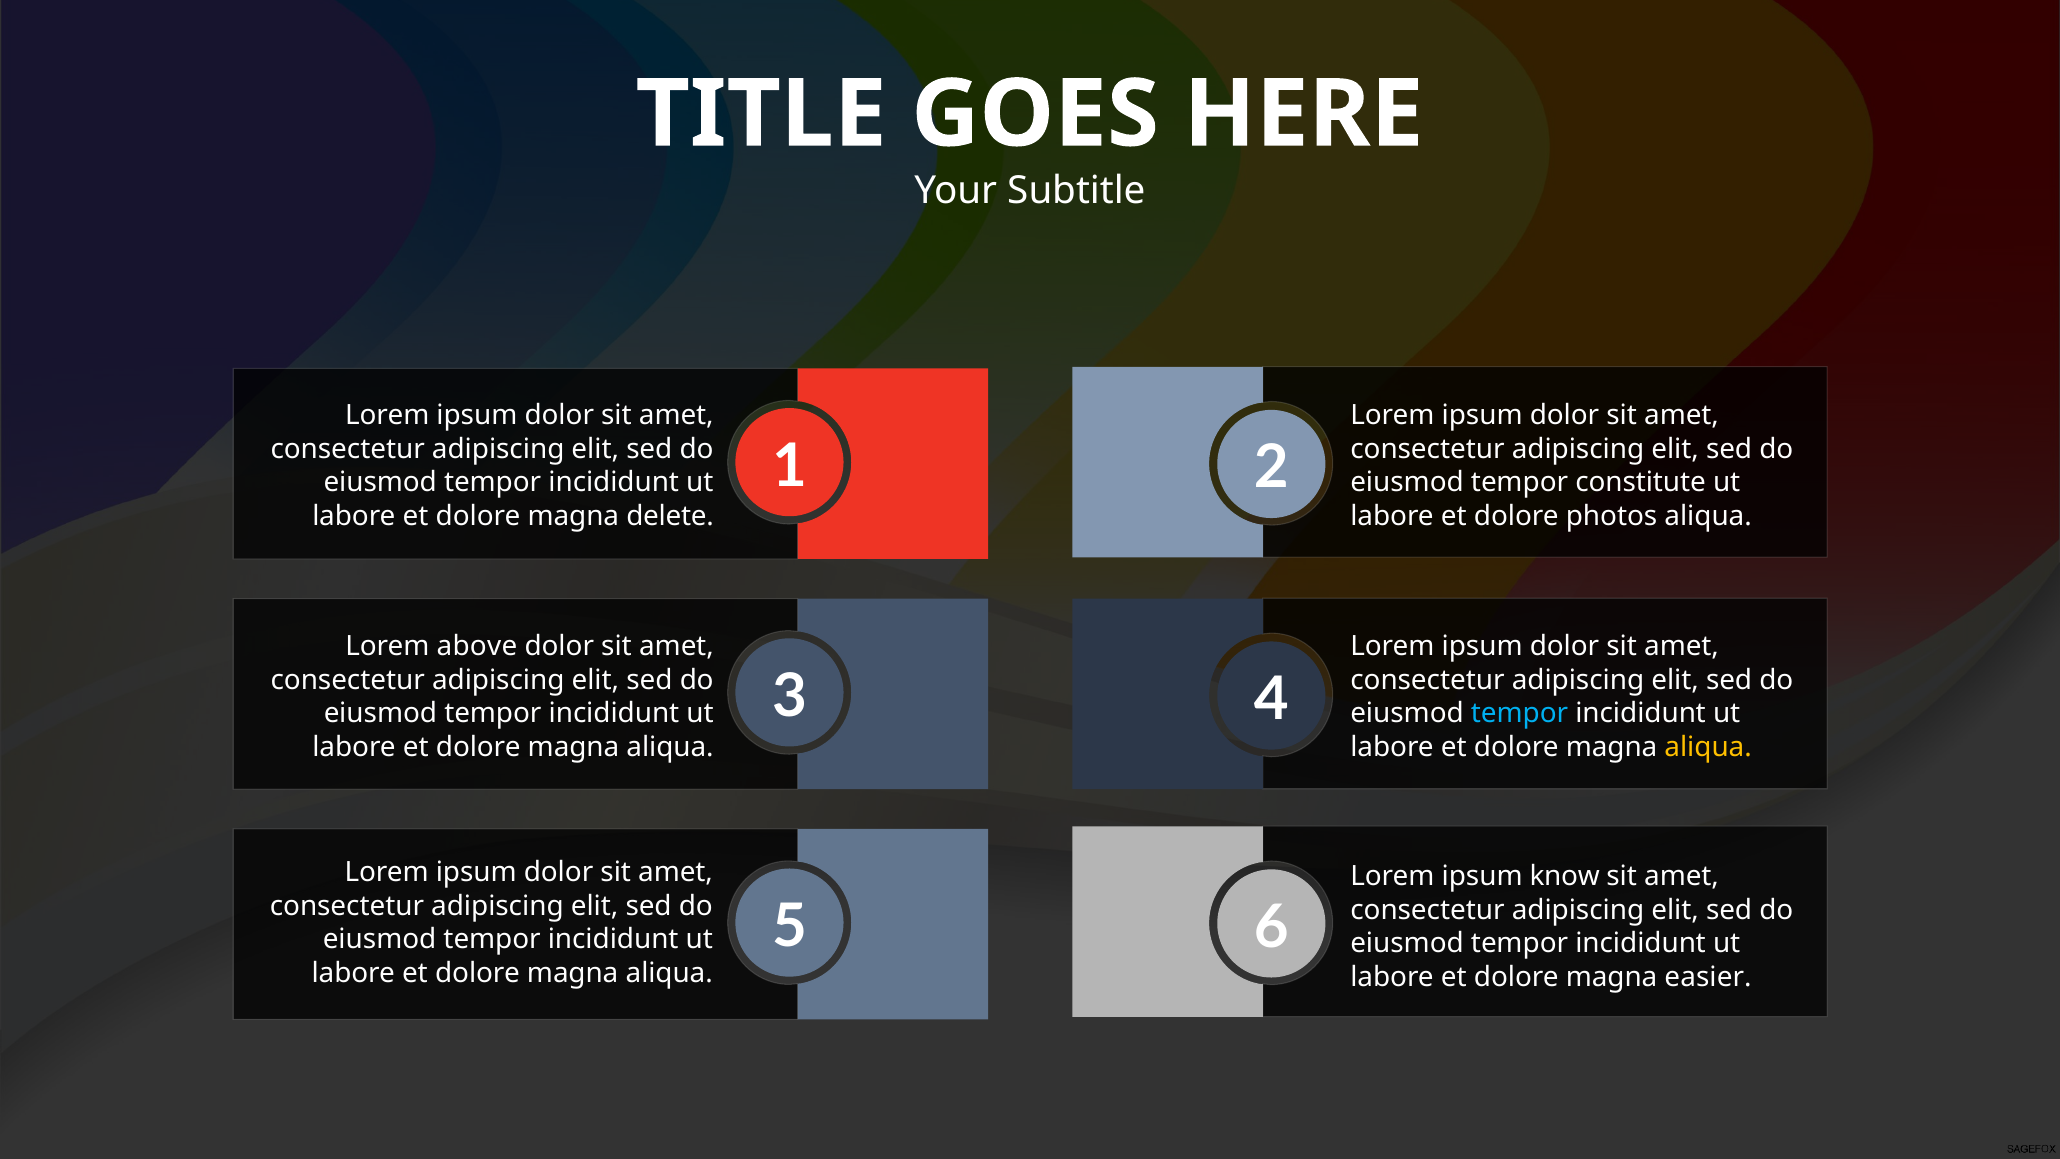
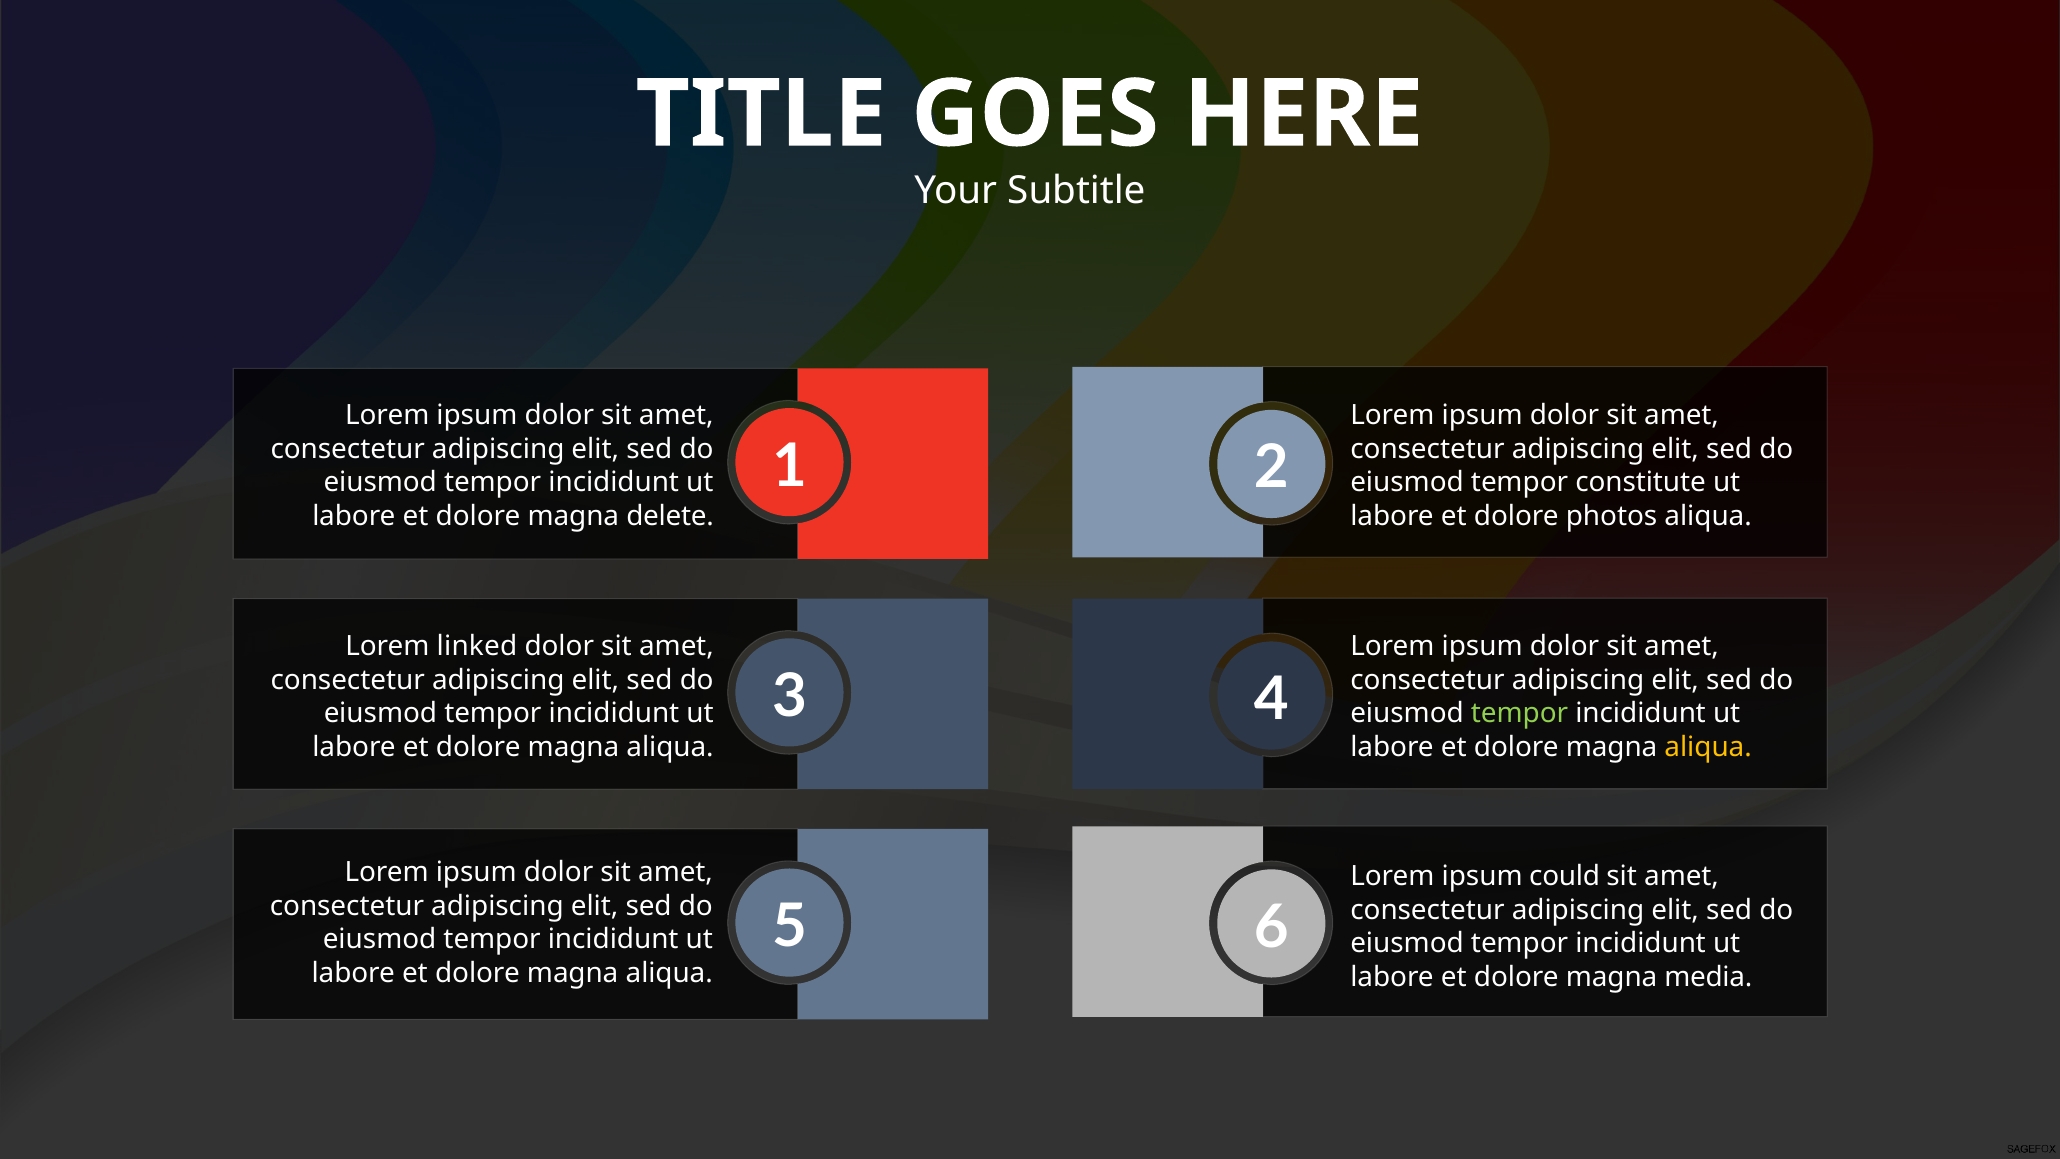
above: above -> linked
tempor at (1520, 714) colour: light blue -> light green
know: know -> could
easier: easier -> media
